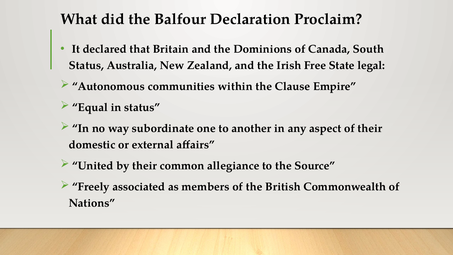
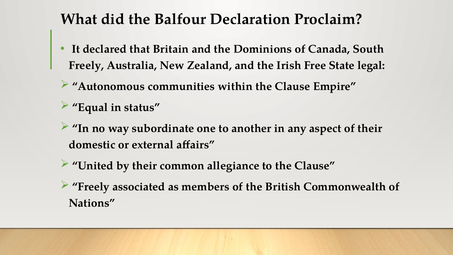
Status at (86, 65): Status -> Freely
to the Source: Source -> Clause
